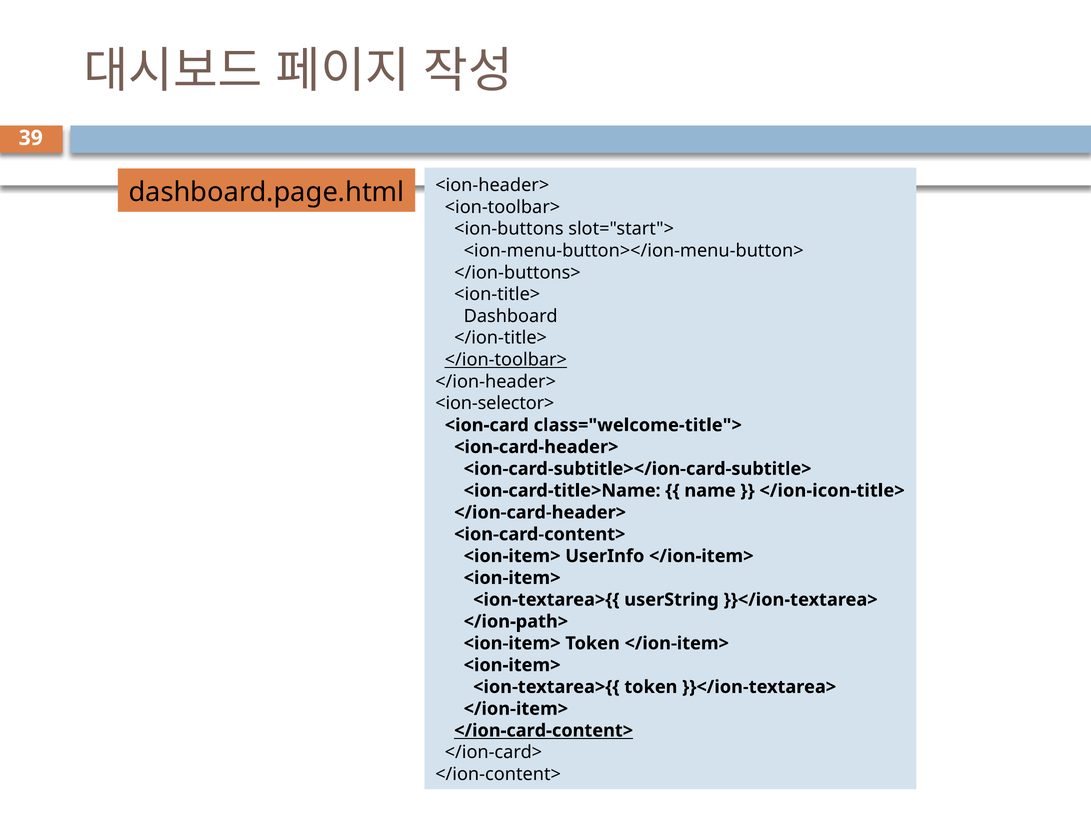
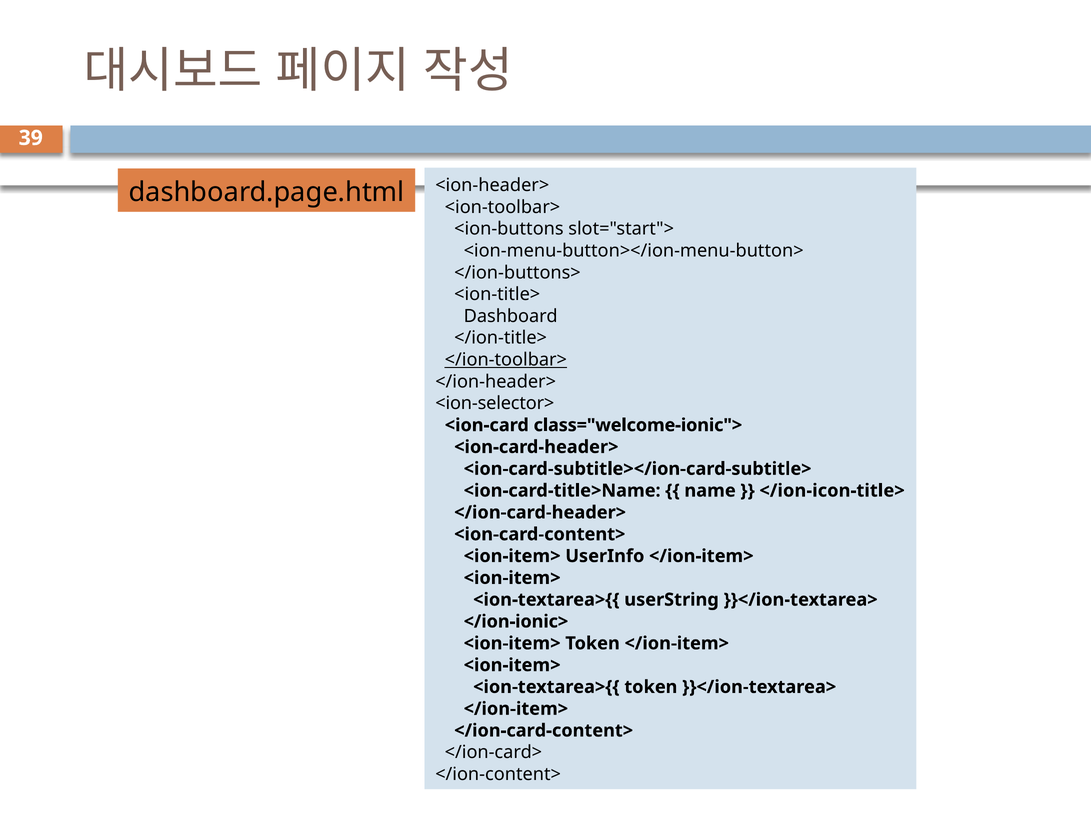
class="welcome-title">: class="welcome-title"> -> class="welcome-ionic">
</ion-path>: </ion-path> -> </ion-ionic>
</ion-card-content> underline: present -> none
